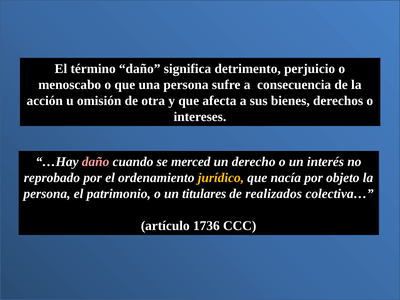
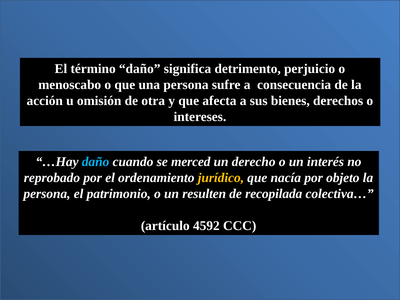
daño at (96, 162) colour: pink -> light blue
titulares: titulares -> resulten
realizados: realizados -> recopilada
1736: 1736 -> 4592
